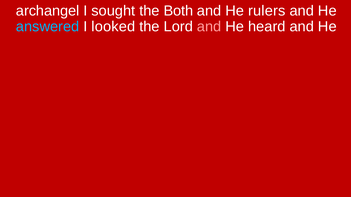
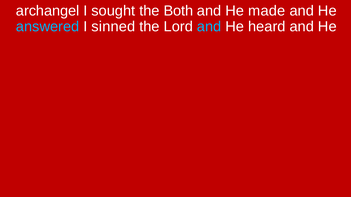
rulers: rulers -> made
looked: looked -> sinned
and at (209, 27) colour: pink -> light blue
